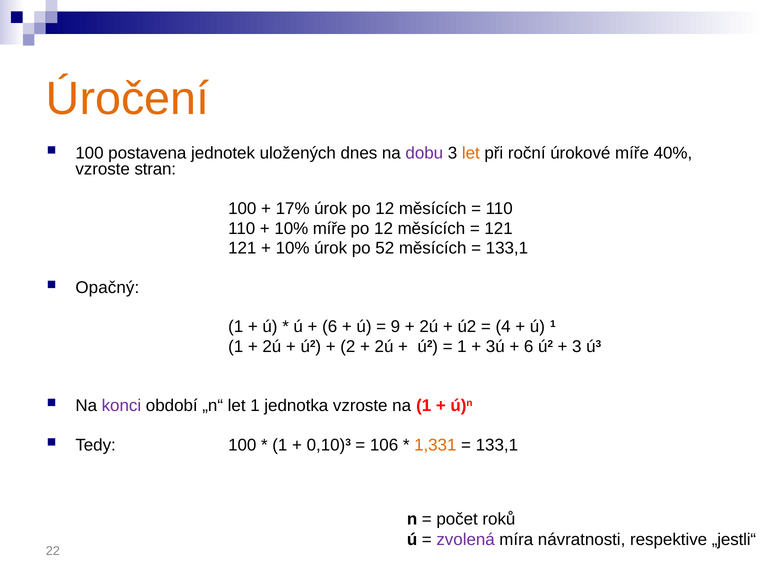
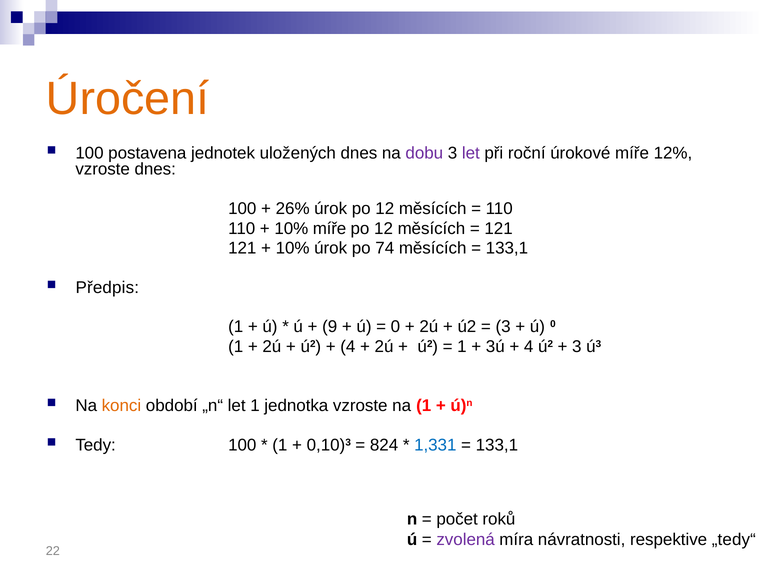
let at (471, 153) colour: orange -> purple
40%: 40% -> 12%
vzroste stran: stran -> dnes
17%: 17% -> 26%
52: 52 -> 74
Opačný: Opačný -> Předpis
6 at (330, 327): 6 -> 9
9 at (395, 327): 9 -> 0
4 at (503, 327): 4 -> 3
ú 1: 1 -> 0
2 at (348, 347): 2 -> 4
6 at (529, 347): 6 -> 4
konci colour: purple -> orange
106: 106 -> 824
1,331 colour: orange -> blue
„jestli“: „jestli“ -> „tedy“
